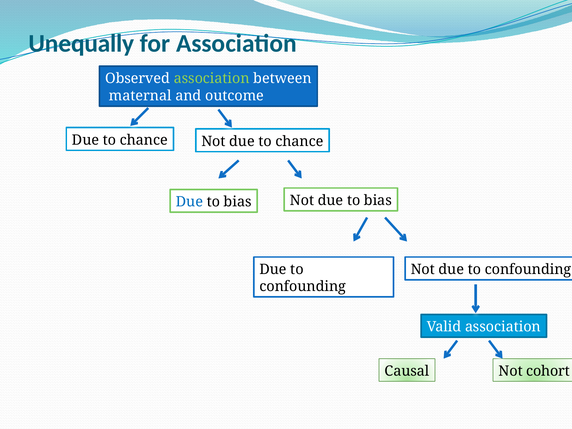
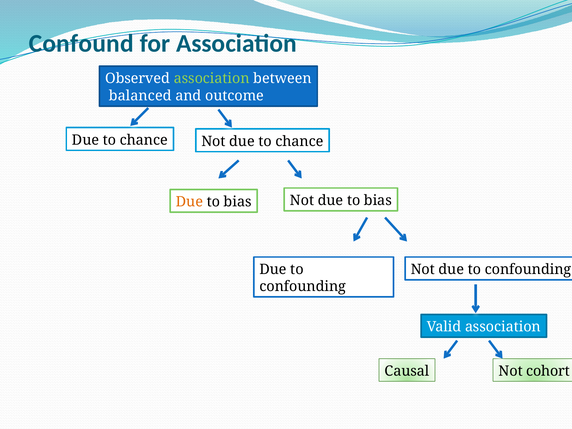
Unequally: Unequally -> Confound
maternal: maternal -> balanced
Due at (189, 202) colour: blue -> orange
